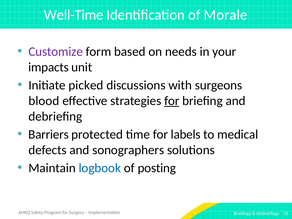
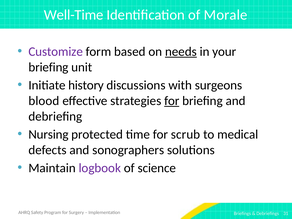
needs underline: none -> present
impacts at (48, 67): impacts -> briefing
picked: picked -> history
Barriers: Barriers -> Nursing
labels: labels -> scrub
logbook colour: blue -> purple
posting: posting -> science
